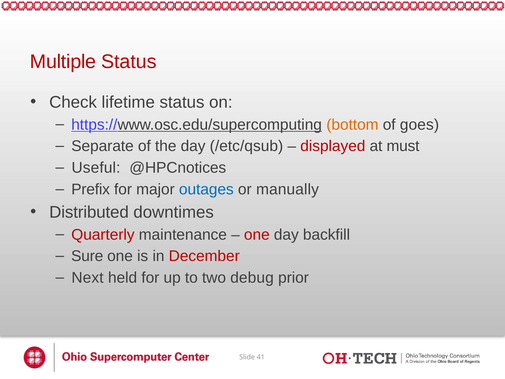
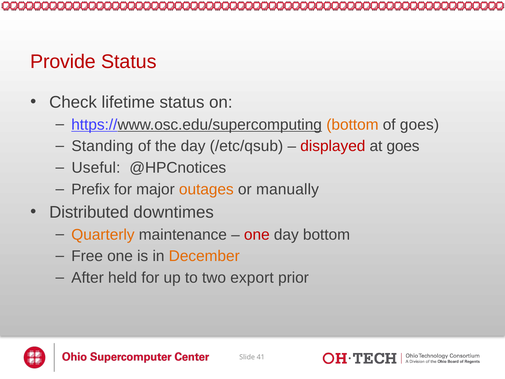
Multiple: Multiple -> Provide
Separate: Separate -> Standing
at must: must -> goes
outages colour: blue -> orange
Quarterly colour: red -> orange
day backfill: backfill -> bottom
Sure: Sure -> Free
December colour: red -> orange
Next: Next -> After
debug: debug -> export
